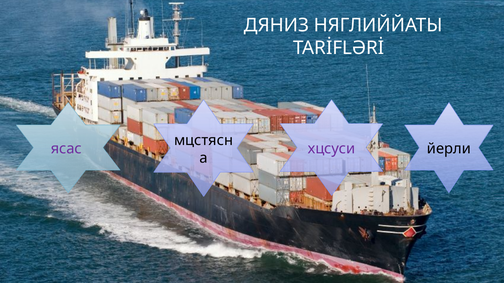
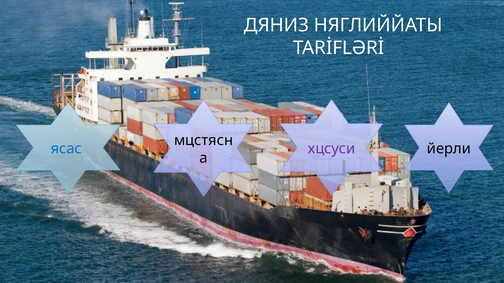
ясас colour: purple -> blue
